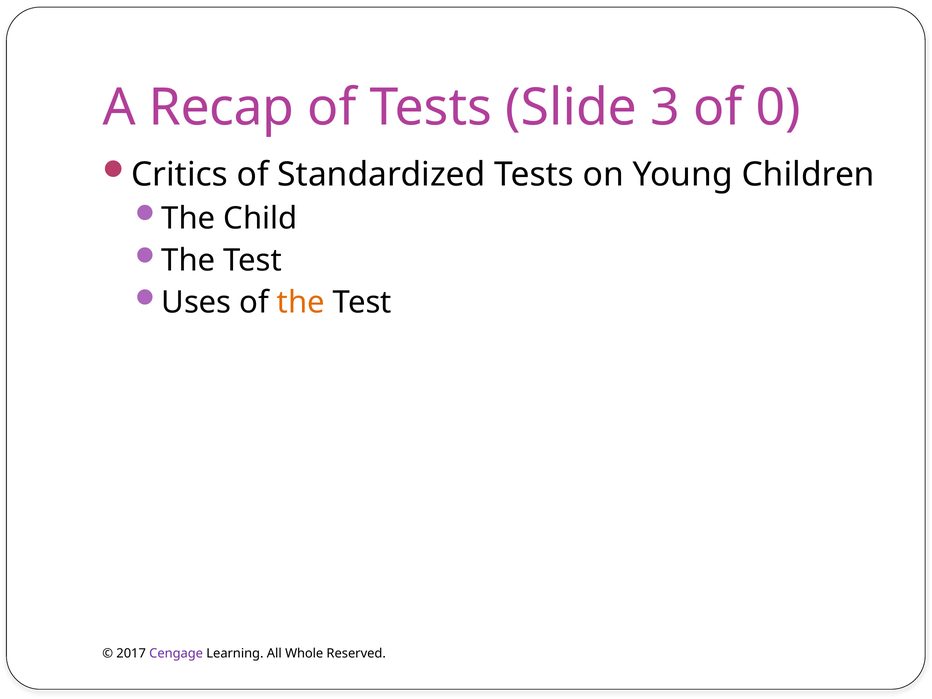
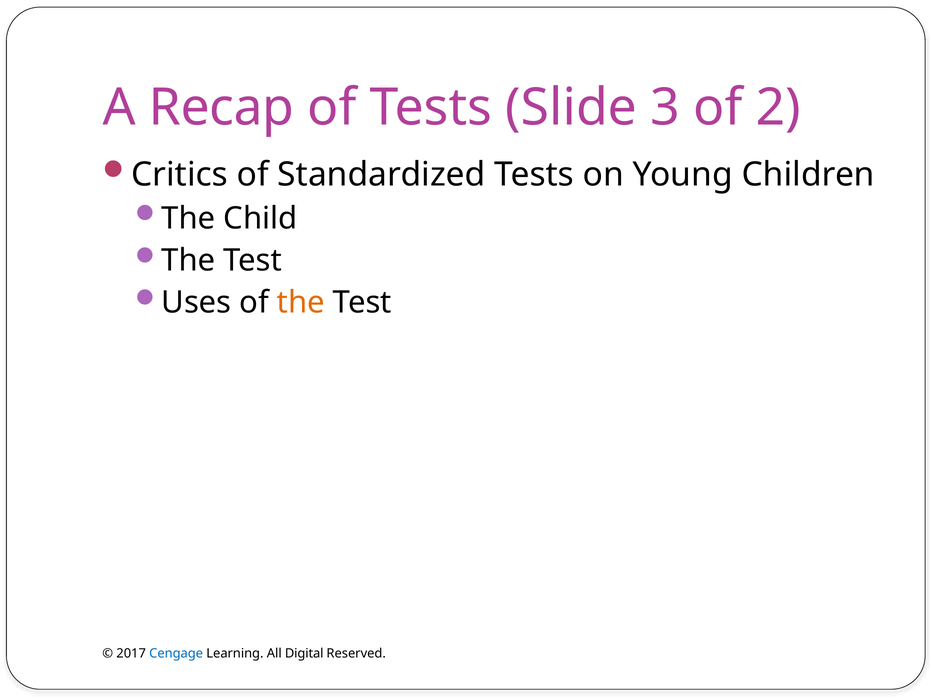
0: 0 -> 2
Cengage colour: purple -> blue
Whole: Whole -> Digital
